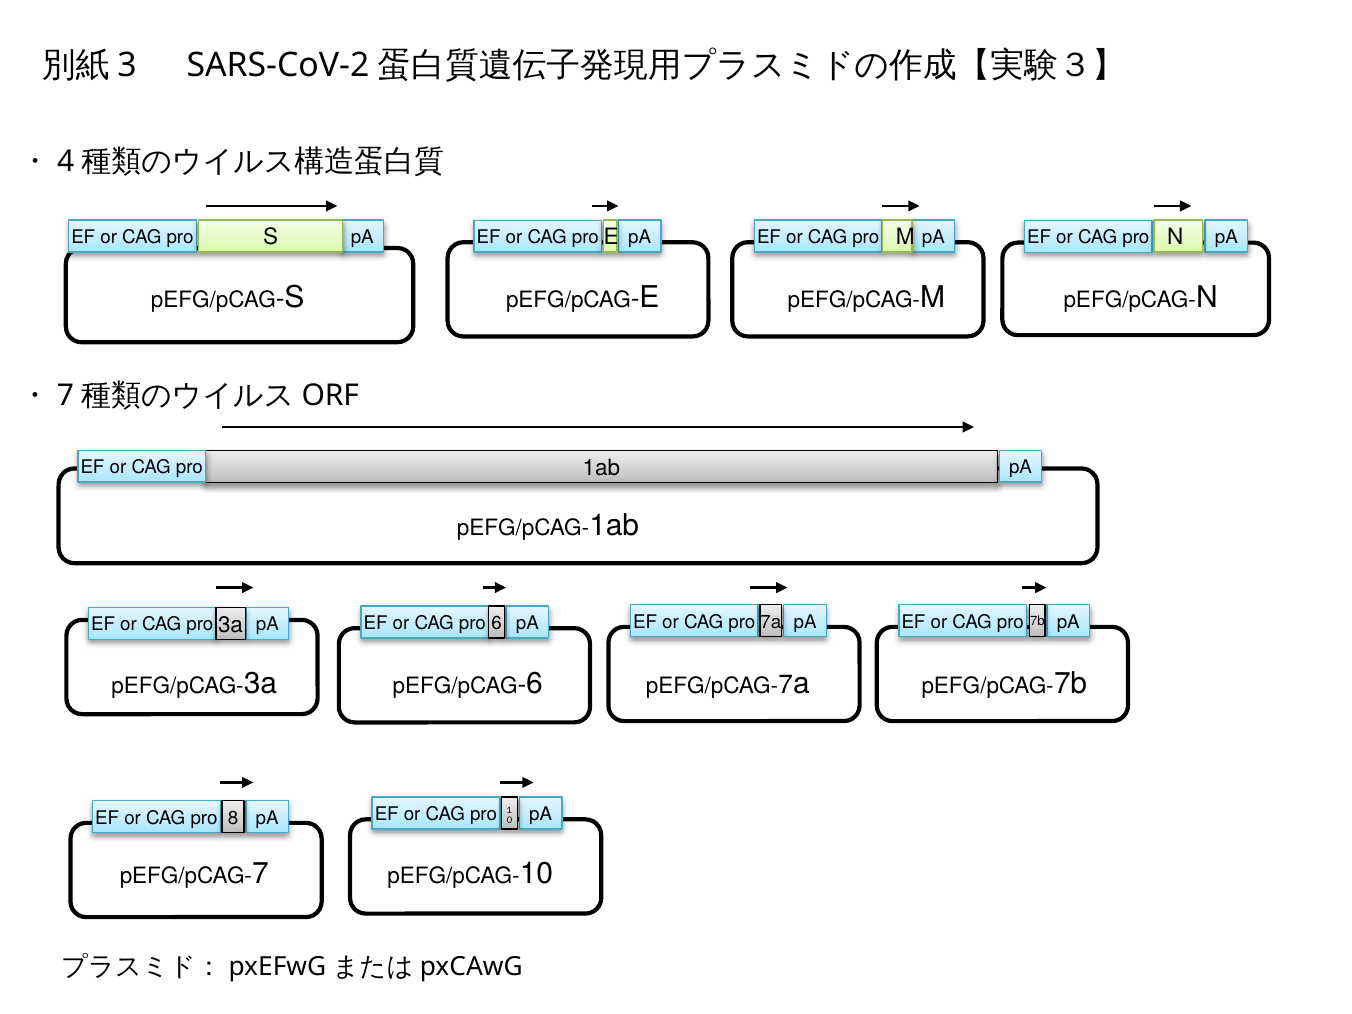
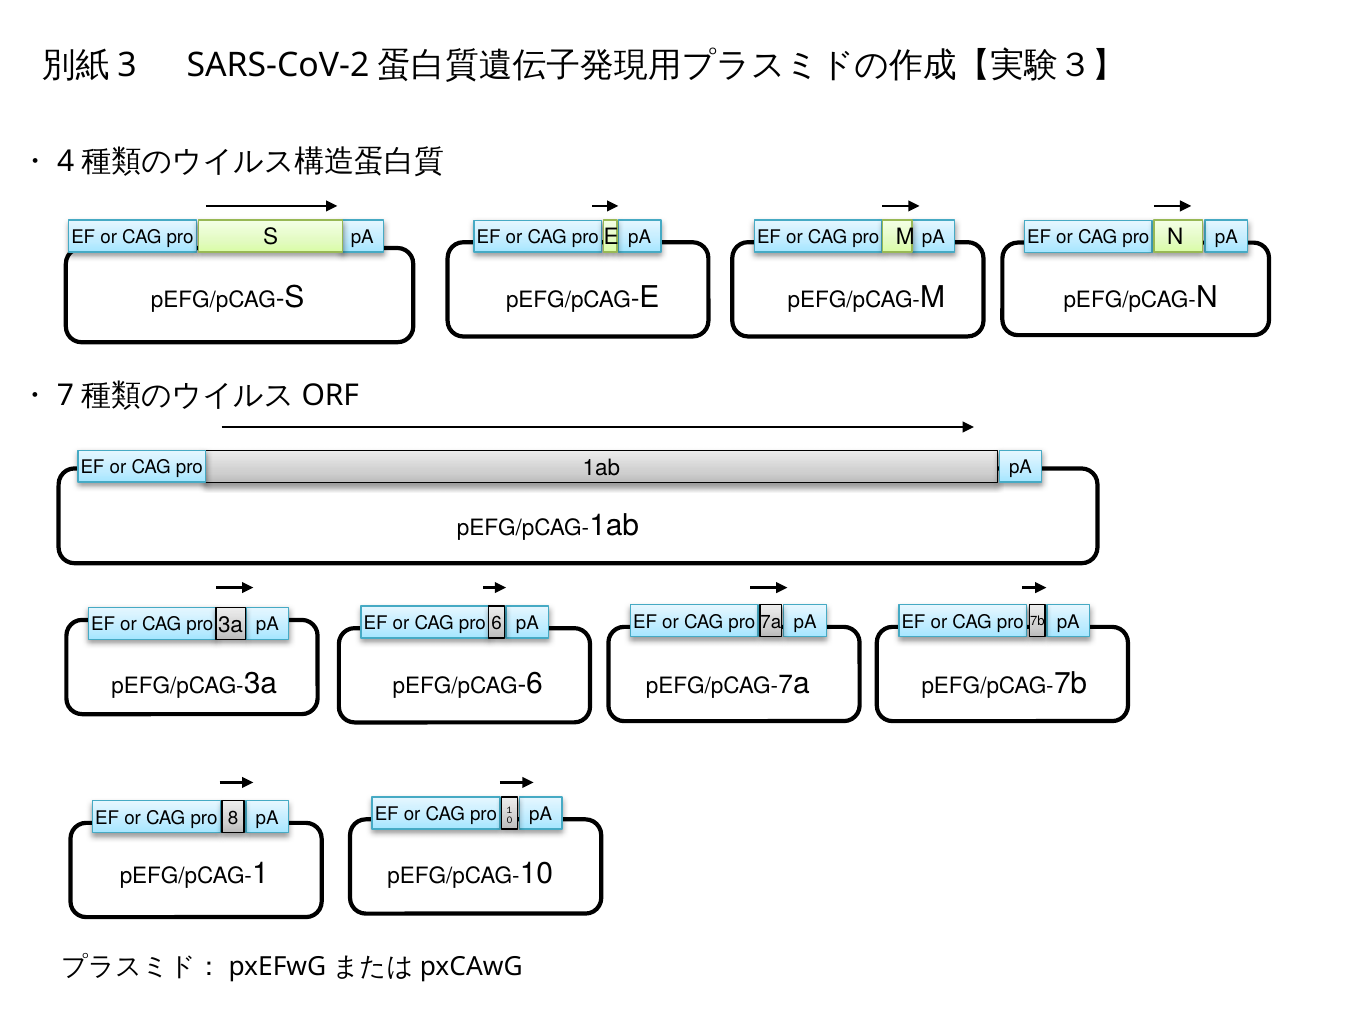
7: 7 -> 1
